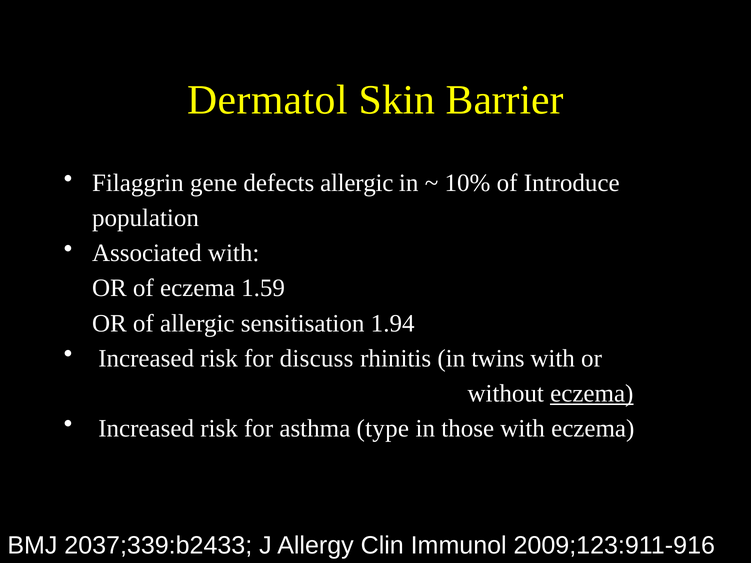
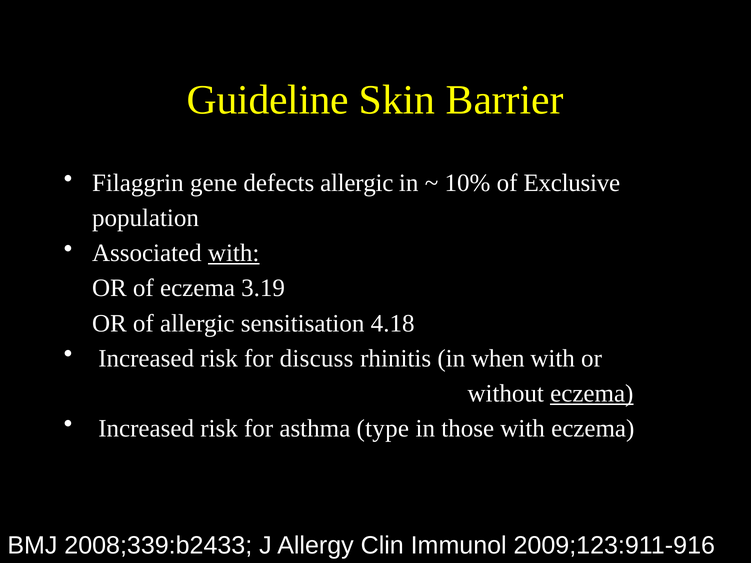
Dermatol: Dermatol -> Guideline
Introduce: Introduce -> Exclusive
with at (234, 253) underline: none -> present
1.59: 1.59 -> 3.19
1.94: 1.94 -> 4.18
twins: twins -> when
2037;339:b2433: 2037;339:b2433 -> 2008;339:b2433
